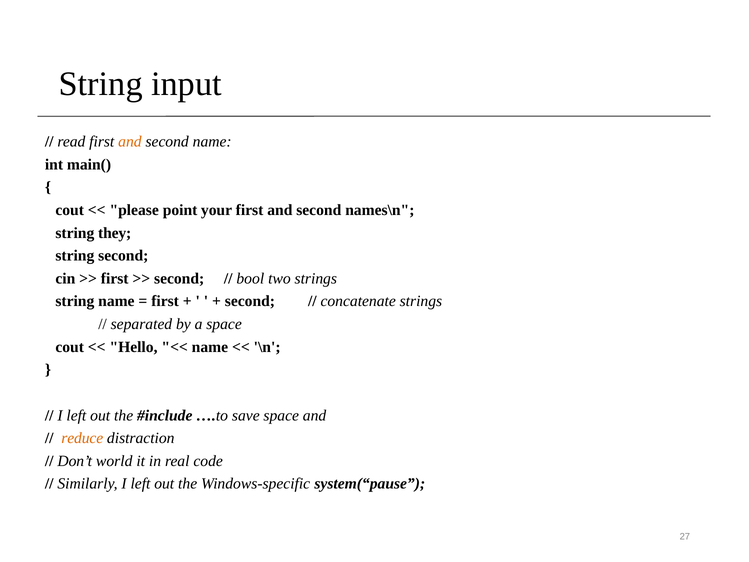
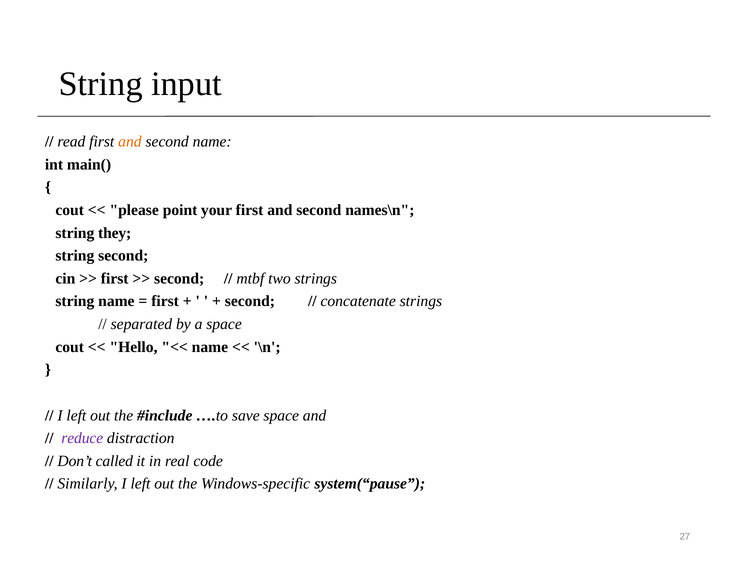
bool: bool -> mtbf
reduce colour: orange -> purple
world: world -> called
